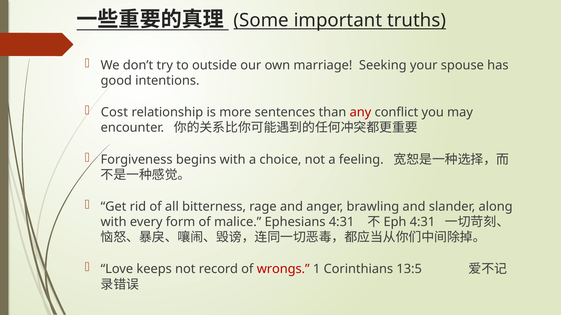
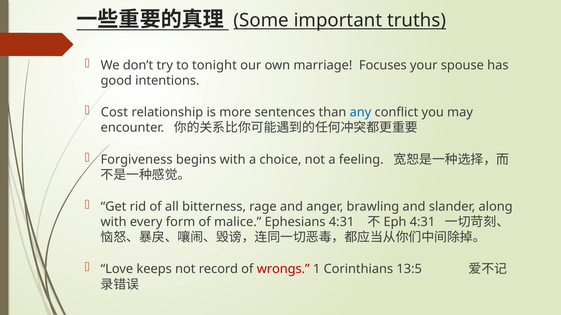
outside: outside -> tonight
Seeking: Seeking -> Focuses
any colour: red -> blue
